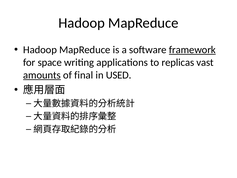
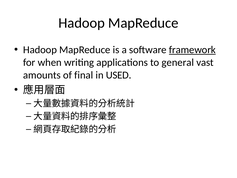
space: space -> when
replicas: replicas -> general
amounts underline: present -> none
